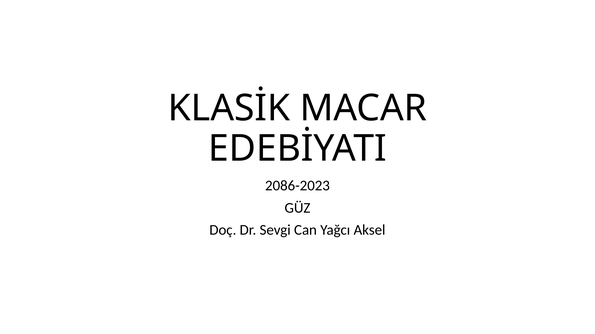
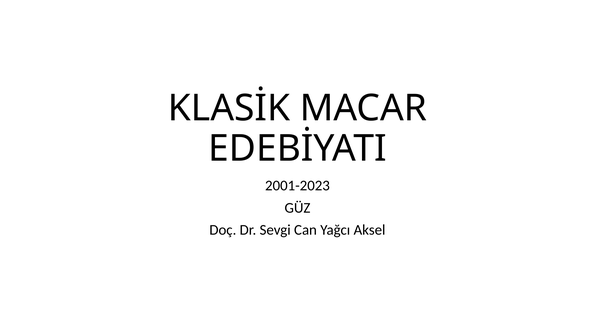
2086-2023: 2086-2023 -> 2001-2023
